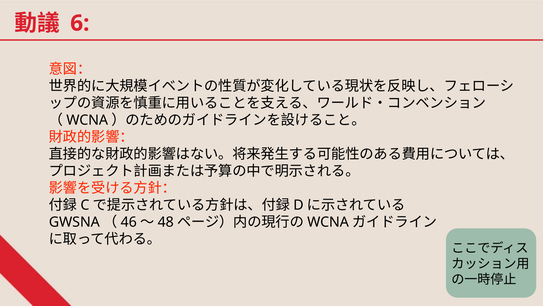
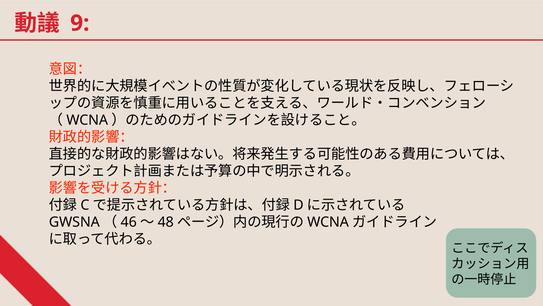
6: 6 -> 9
